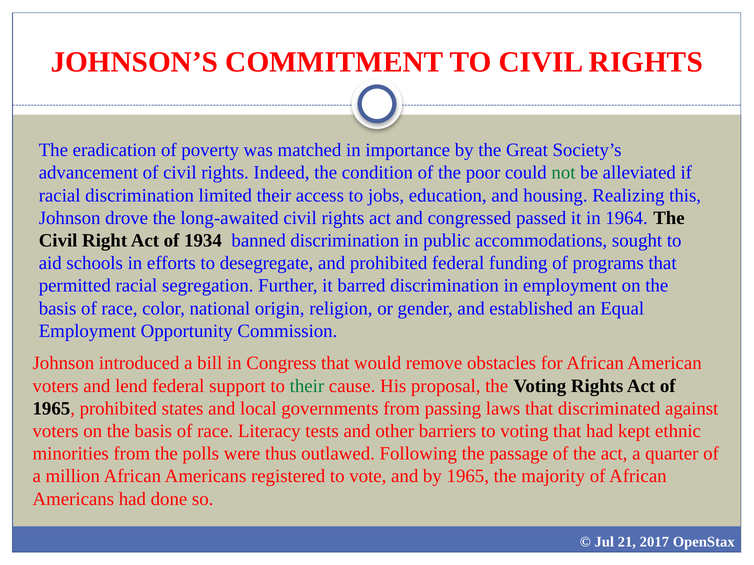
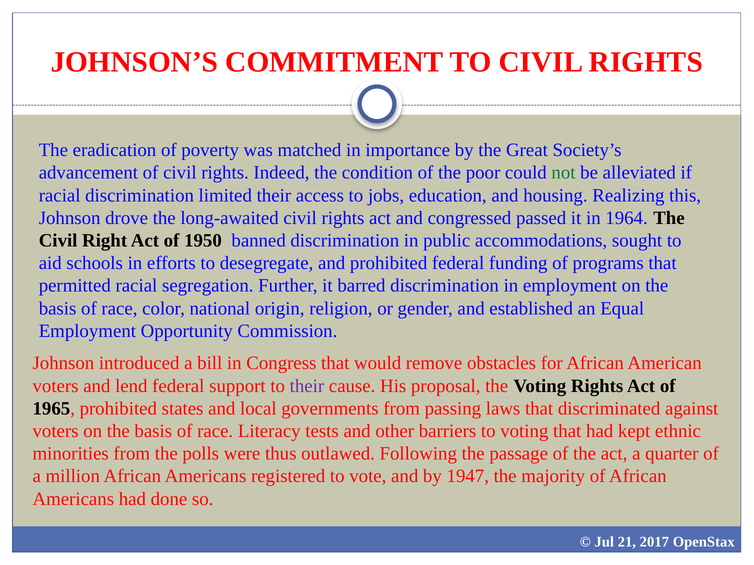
1934: 1934 -> 1950
their at (307, 386) colour: green -> purple
by 1965: 1965 -> 1947
